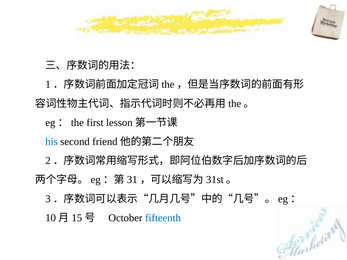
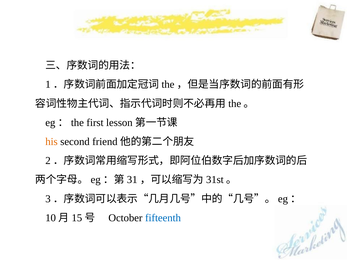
his colour: blue -> orange
